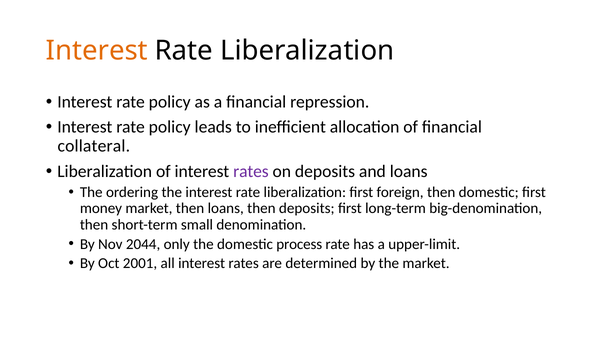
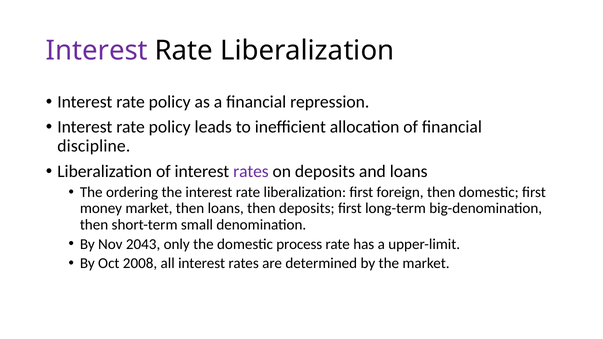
Interest at (97, 51) colour: orange -> purple
collateral: collateral -> discipline
2044: 2044 -> 2043
2001: 2001 -> 2008
